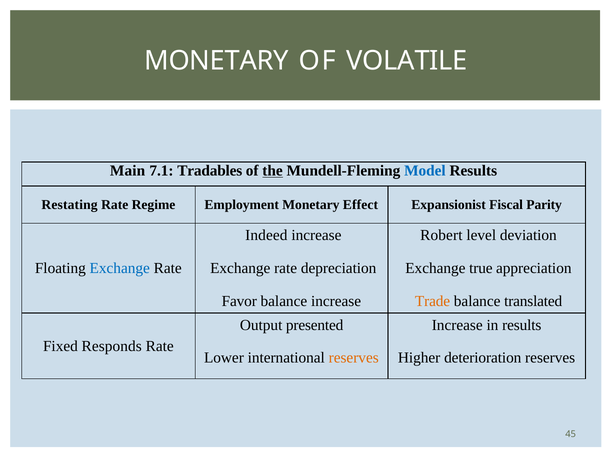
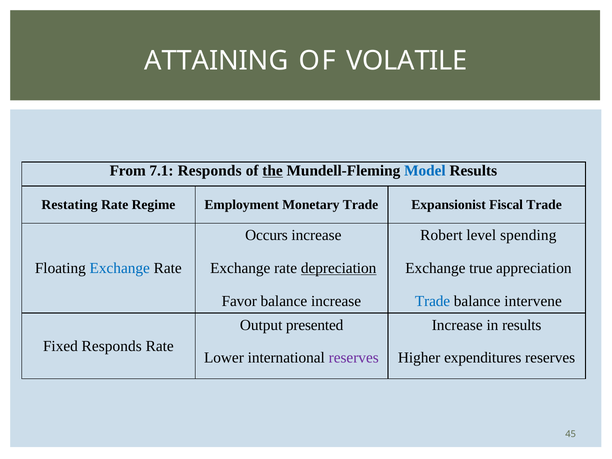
MONETARY at (216, 61): MONETARY -> ATTAINING
Main: Main -> From
7.1 Tradables: Tradables -> Responds
Monetary Effect: Effect -> Trade
Fiscal Parity: Parity -> Trade
Indeed: Indeed -> Occurs
deviation: deviation -> spending
depreciation underline: none -> present
Trade at (433, 301) colour: orange -> blue
translated: translated -> intervene
reserves at (354, 358) colour: orange -> purple
deterioration: deterioration -> expenditures
